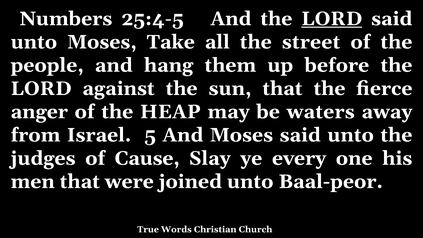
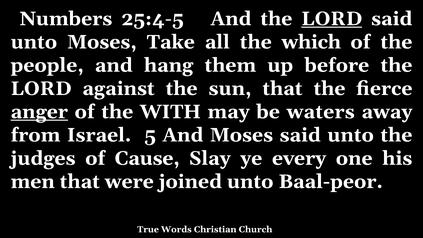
street: street -> which
anger underline: none -> present
HEAP: HEAP -> WITH
